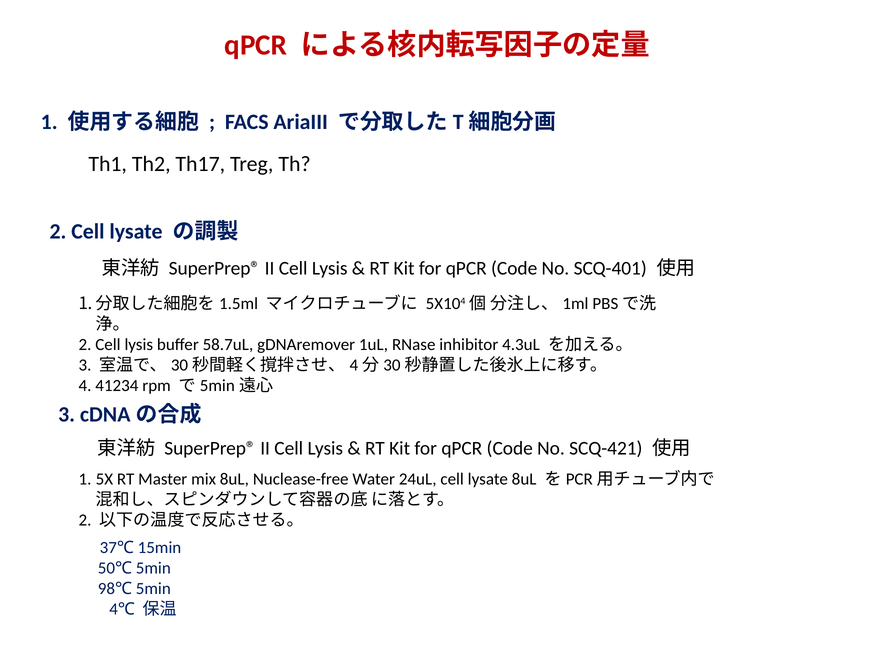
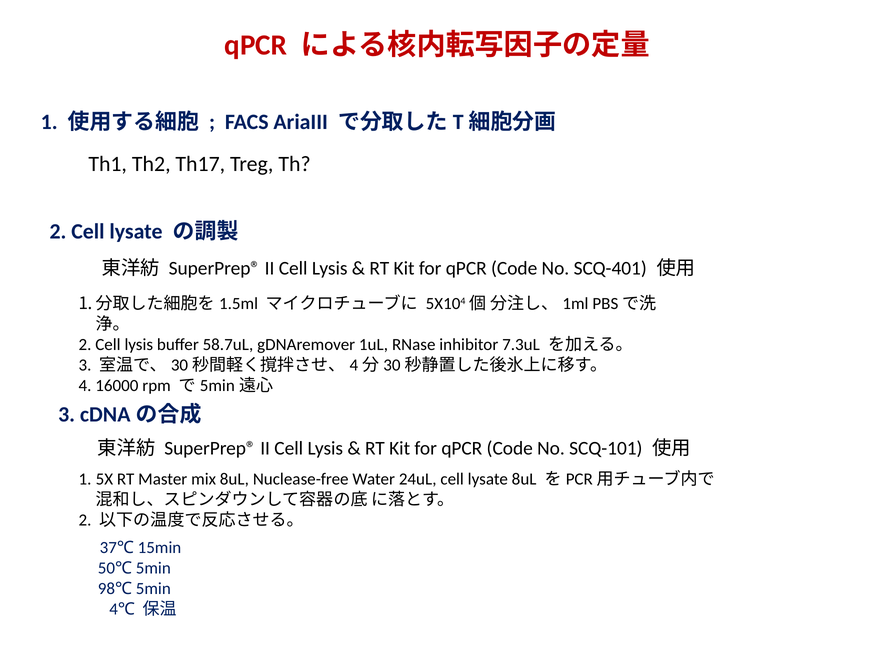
4.3uL: 4.3uL -> 7.3uL
41234: 41234 -> 16000
SCQ-421: SCQ-421 -> SCQ-101
